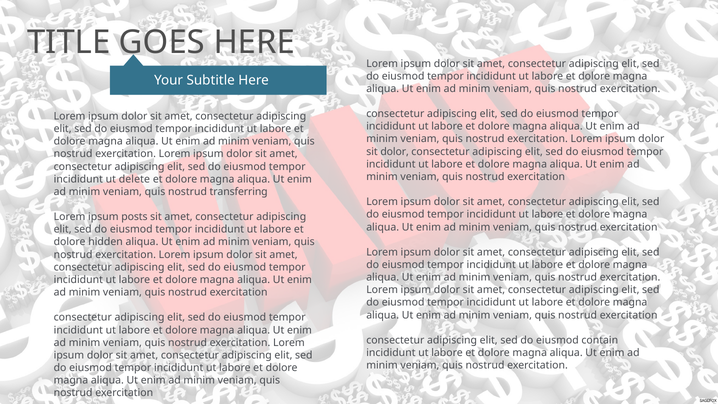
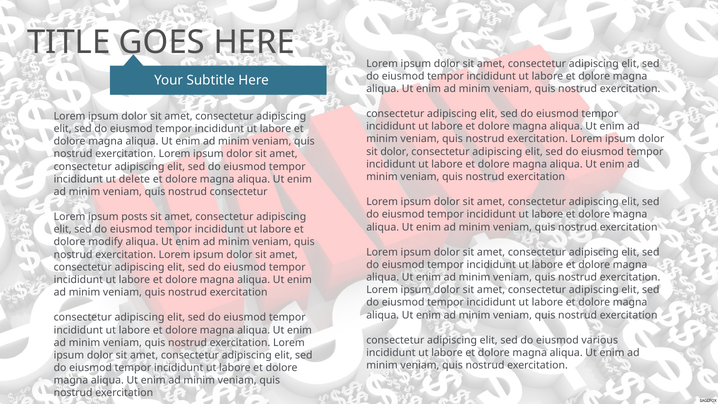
nostrud transferring: transferring -> consectetur
hidden: hidden -> modify
contain: contain -> various
